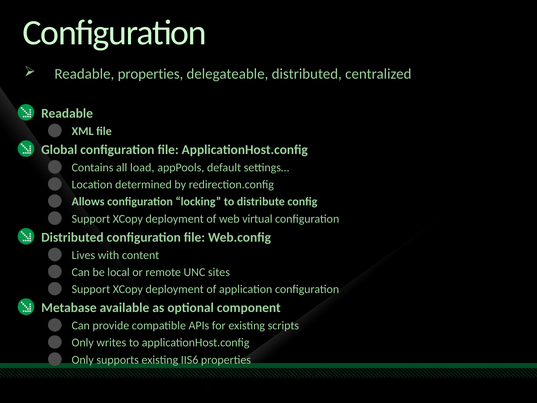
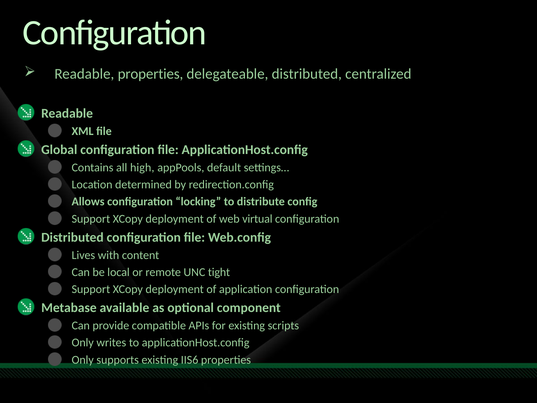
load: load -> high
sites: sites -> tight
